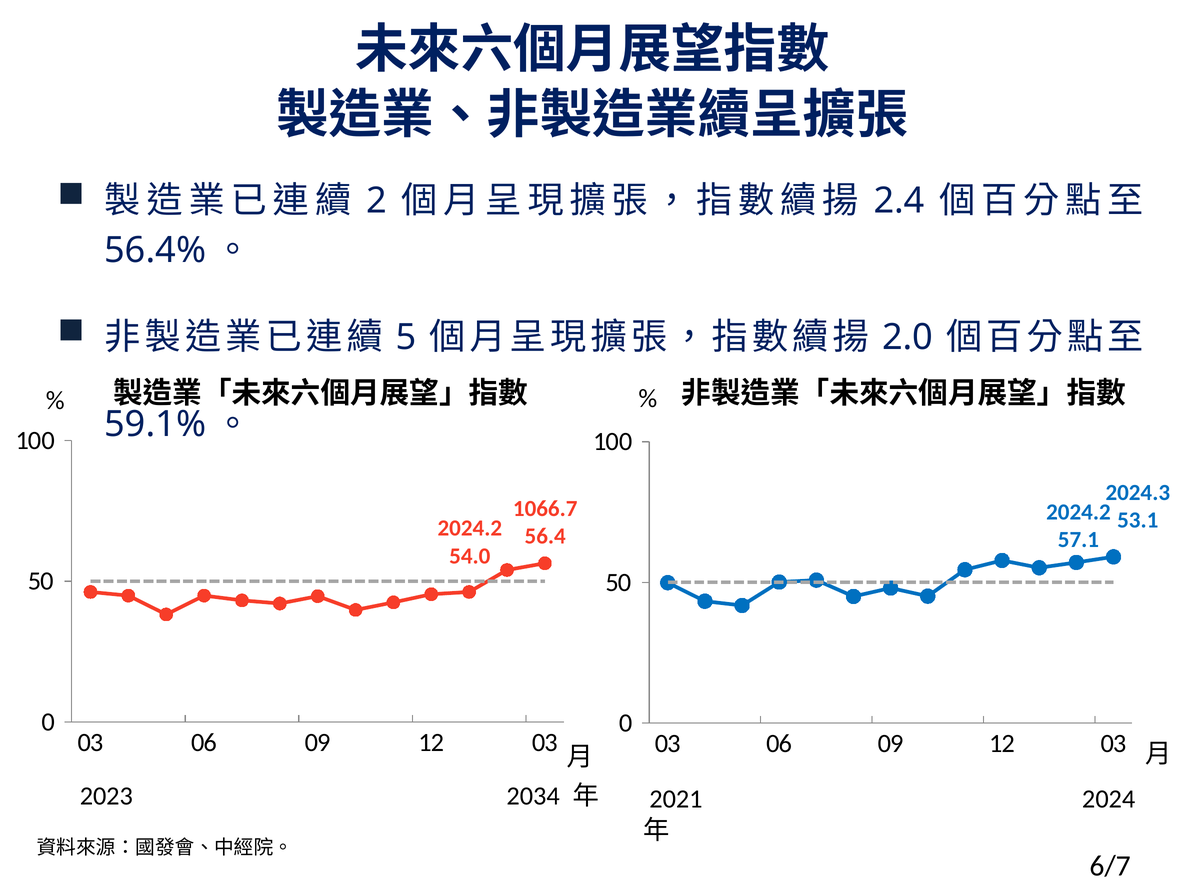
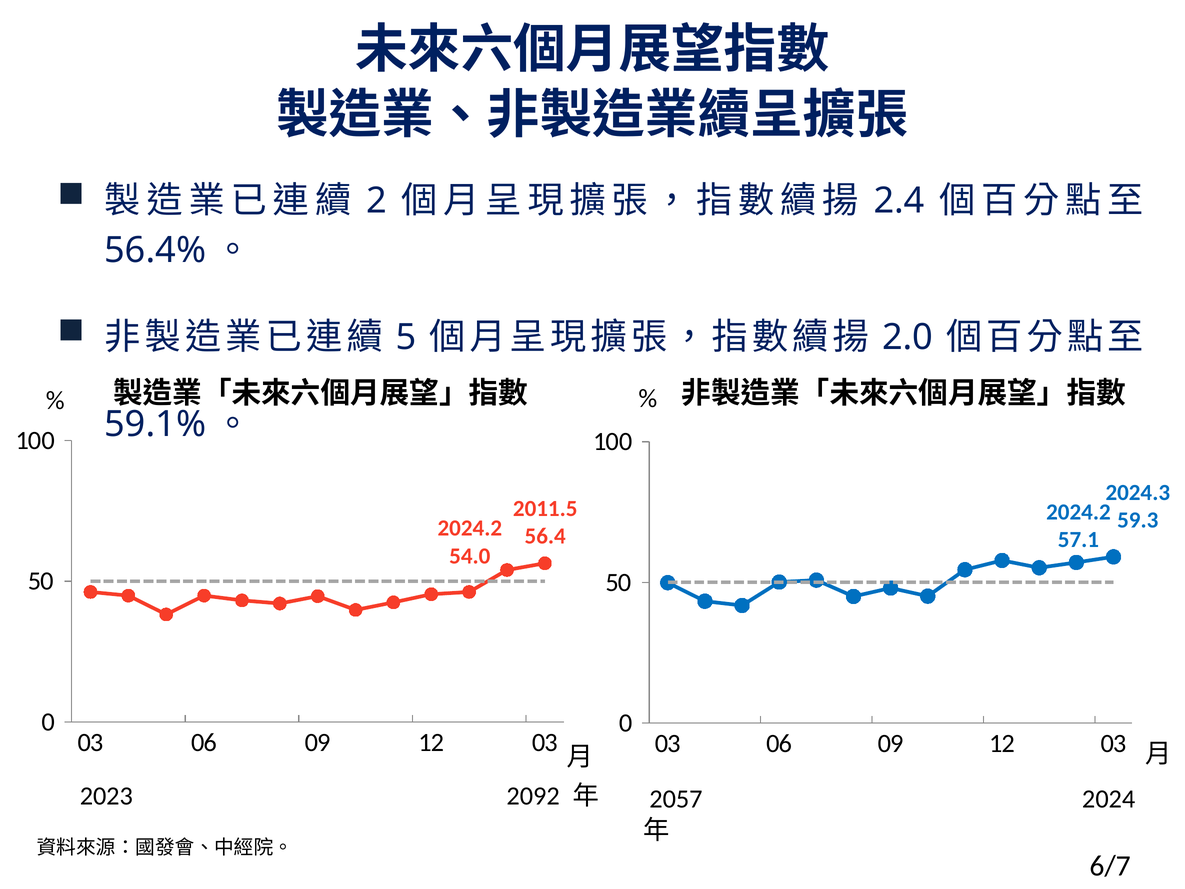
1066.7: 1066.7 -> 2011.5
53.1: 53.1 -> 59.3
2034: 2034 -> 2092
2021: 2021 -> 2057
